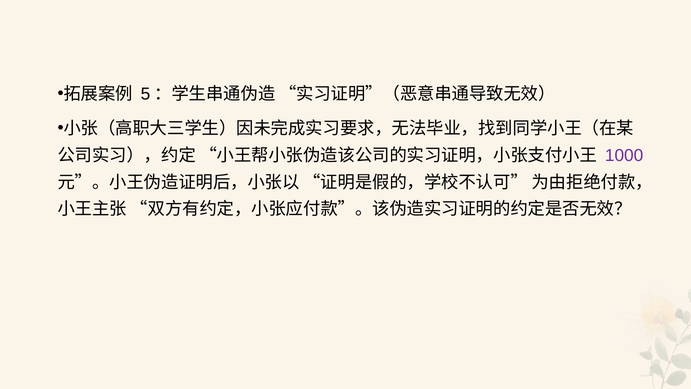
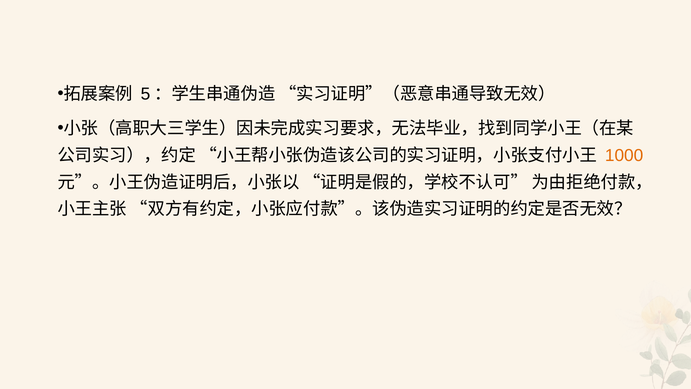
1000 colour: purple -> orange
